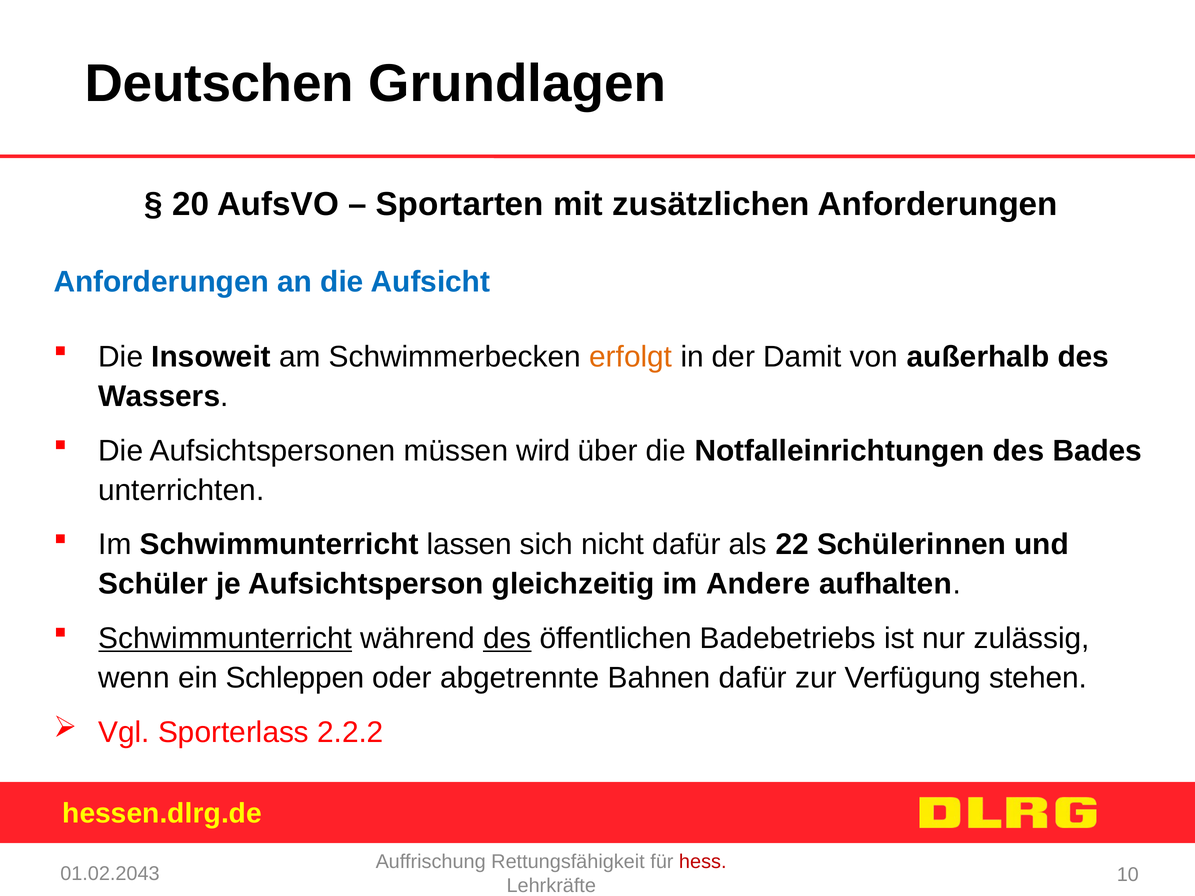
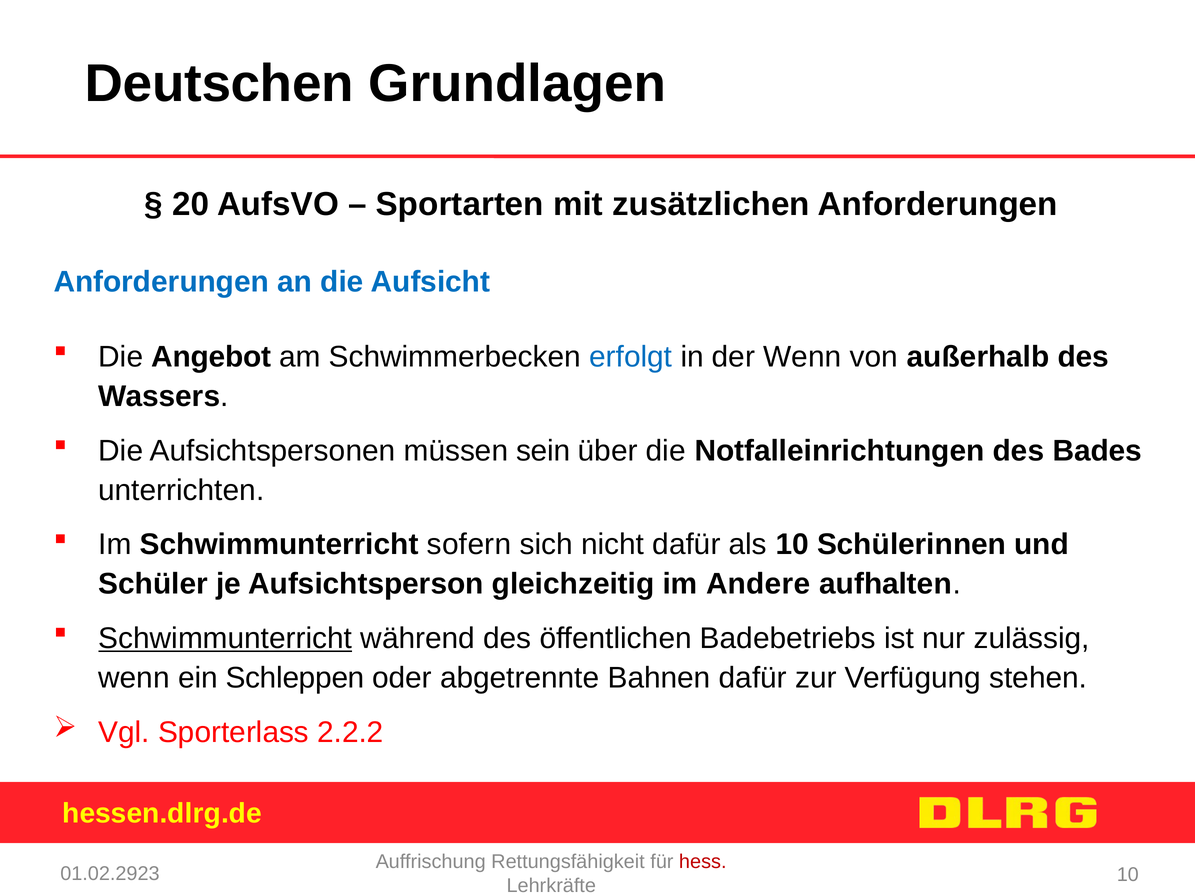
Insoweit: Insoweit -> Angebot
erfolgt colour: orange -> blue
der Damit: Damit -> Wenn
wird: wird -> sein
lassen: lassen -> sofern
als 22: 22 -> 10
des at (507, 639) underline: present -> none
01.02.2043: 01.02.2043 -> 01.02.2923
